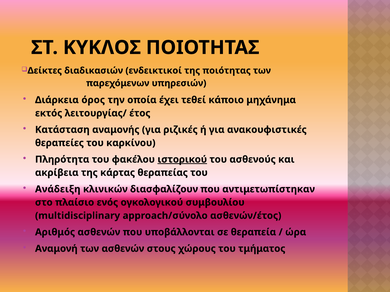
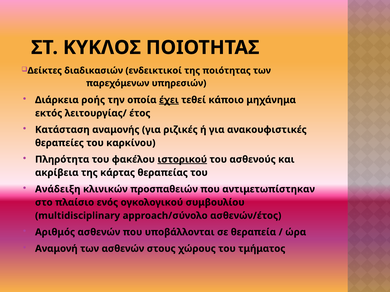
όρος: όρος -> ροής
έχει underline: none -> present
διασφαλίζουν: διασφαλίζουν -> προσπαθειών
